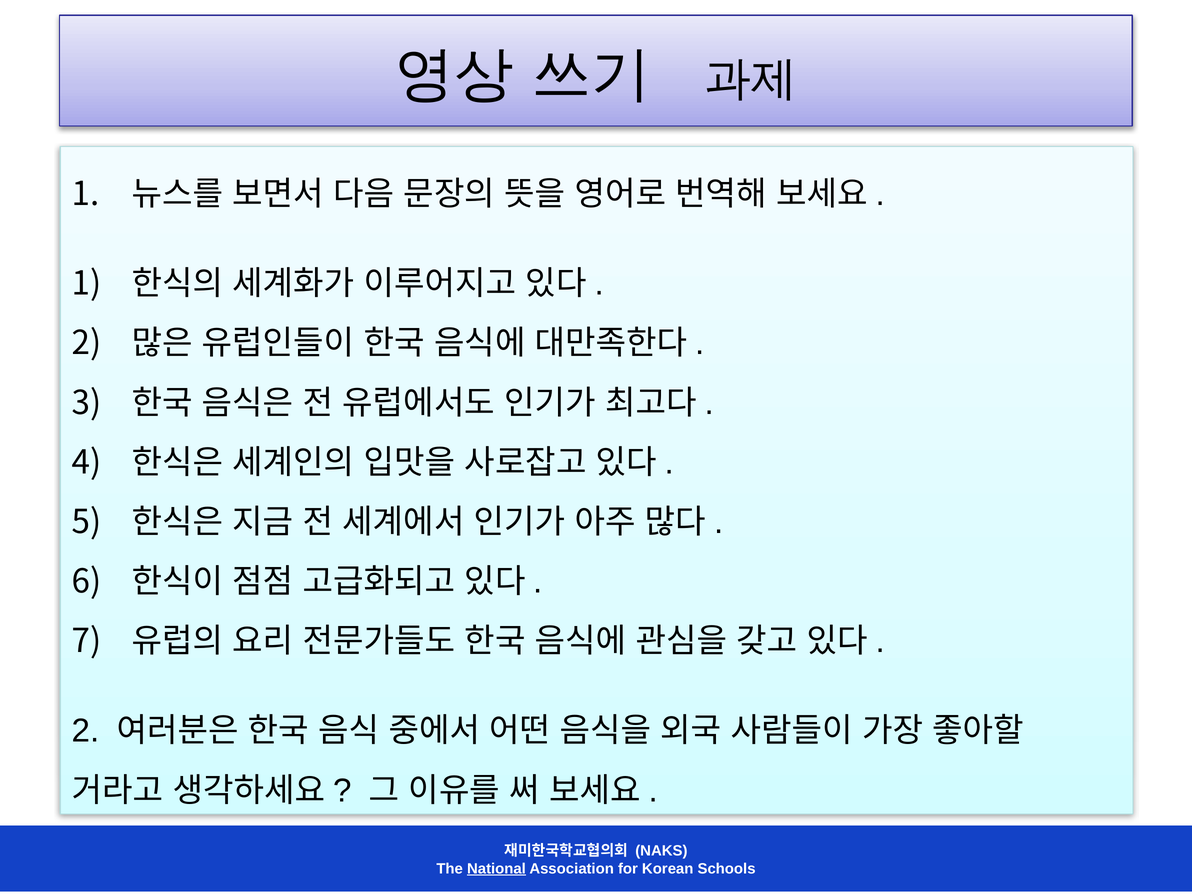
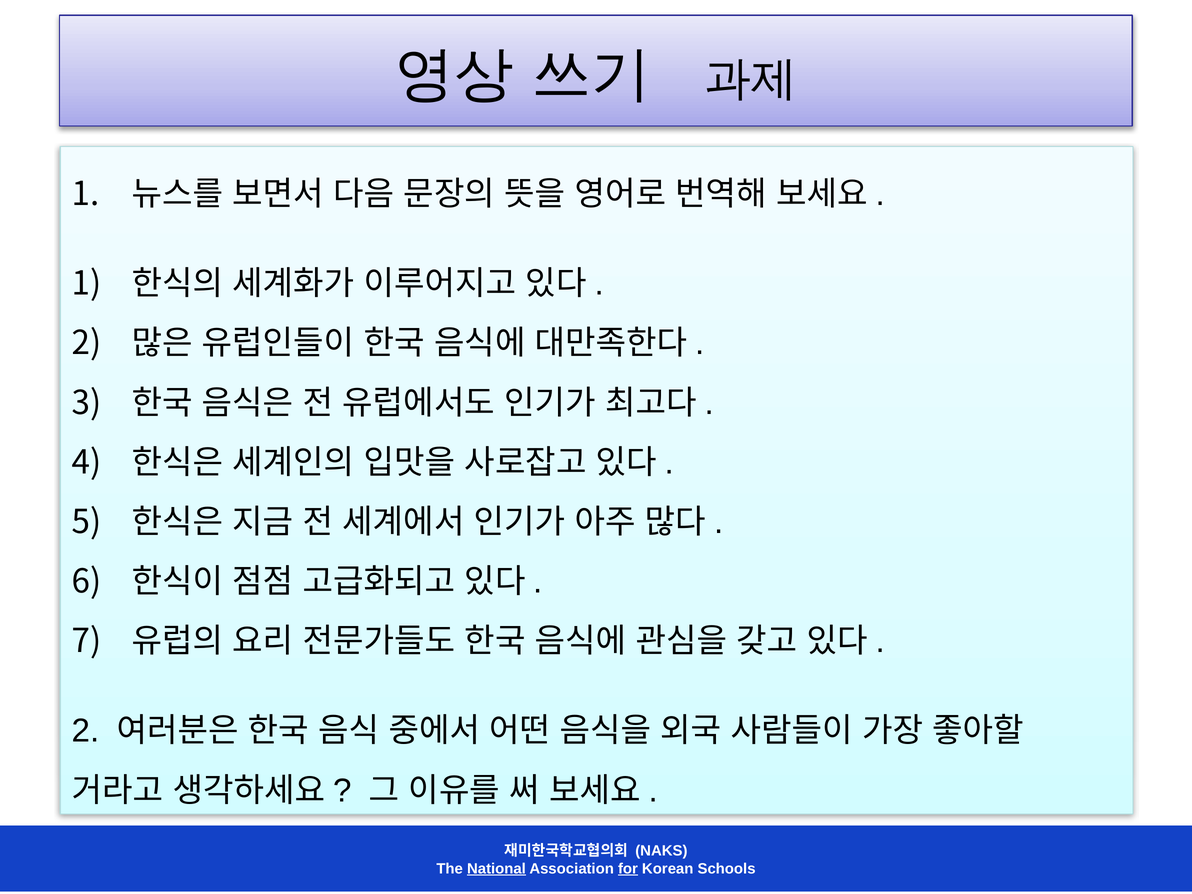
for underline: none -> present
